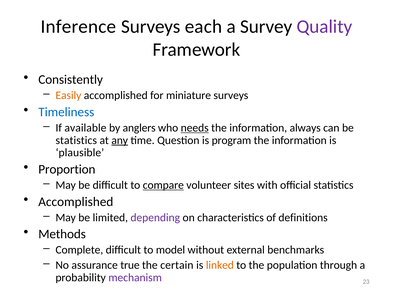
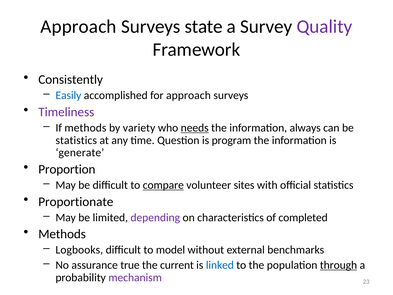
Inference at (78, 27): Inference -> Approach
each: each -> state
Easily colour: orange -> blue
for miniature: miniature -> approach
Timeliness colour: blue -> purple
If available: available -> methods
anglers: anglers -> variety
any underline: present -> none
plausible: plausible -> generate
Accomplished at (76, 202): Accomplished -> Proportionate
definitions: definitions -> completed
Complete: Complete -> Logbooks
certain: certain -> current
linked colour: orange -> blue
through underline: none -> present
